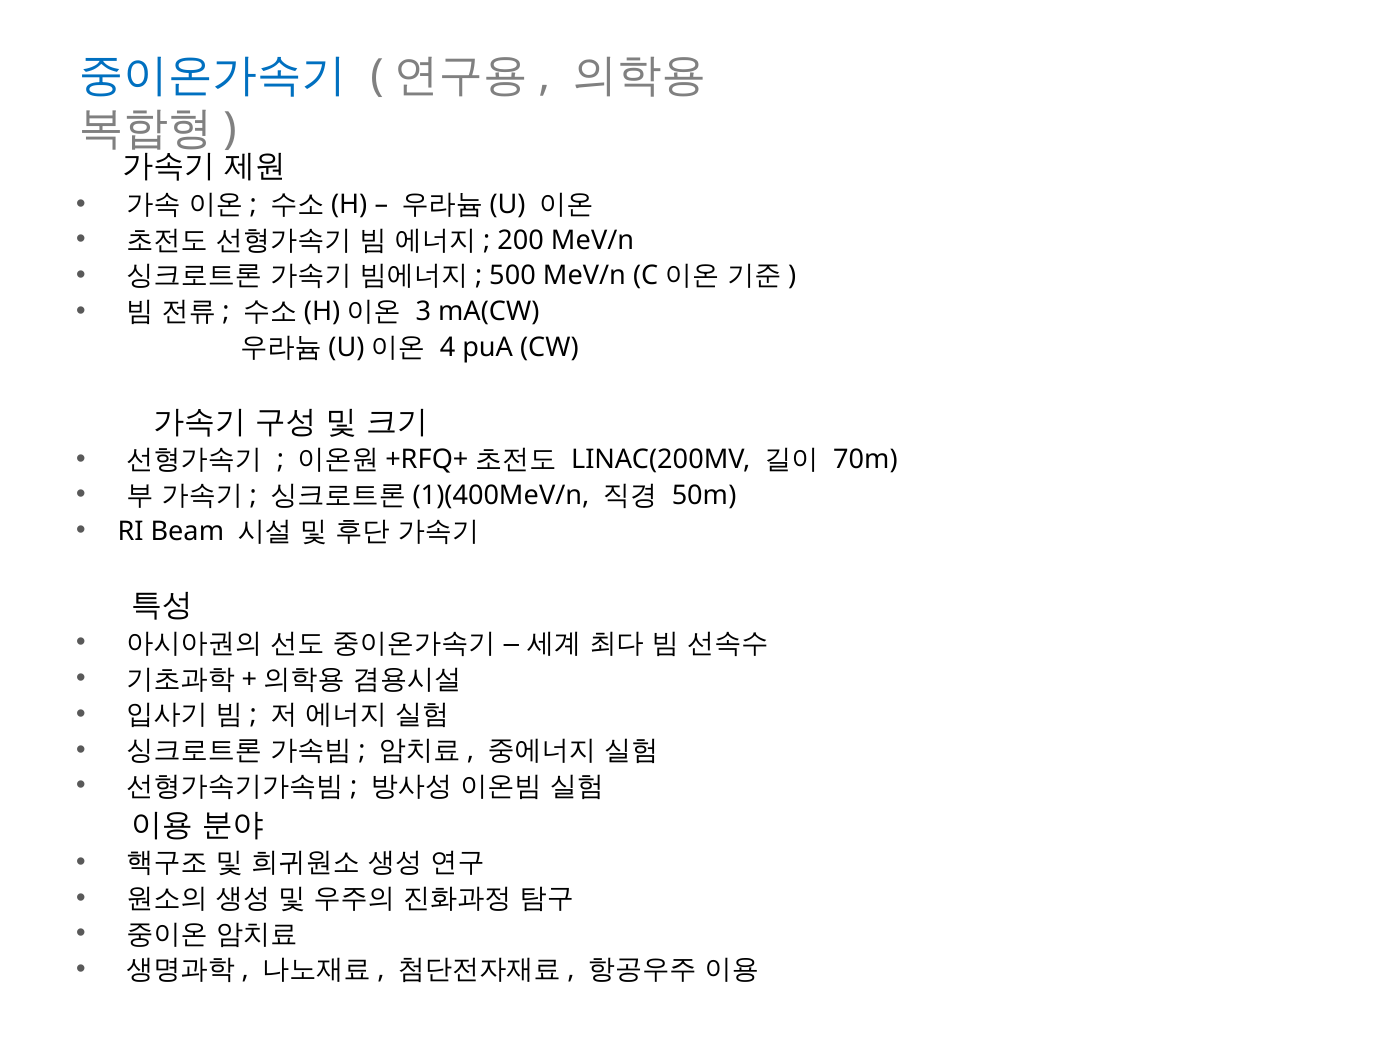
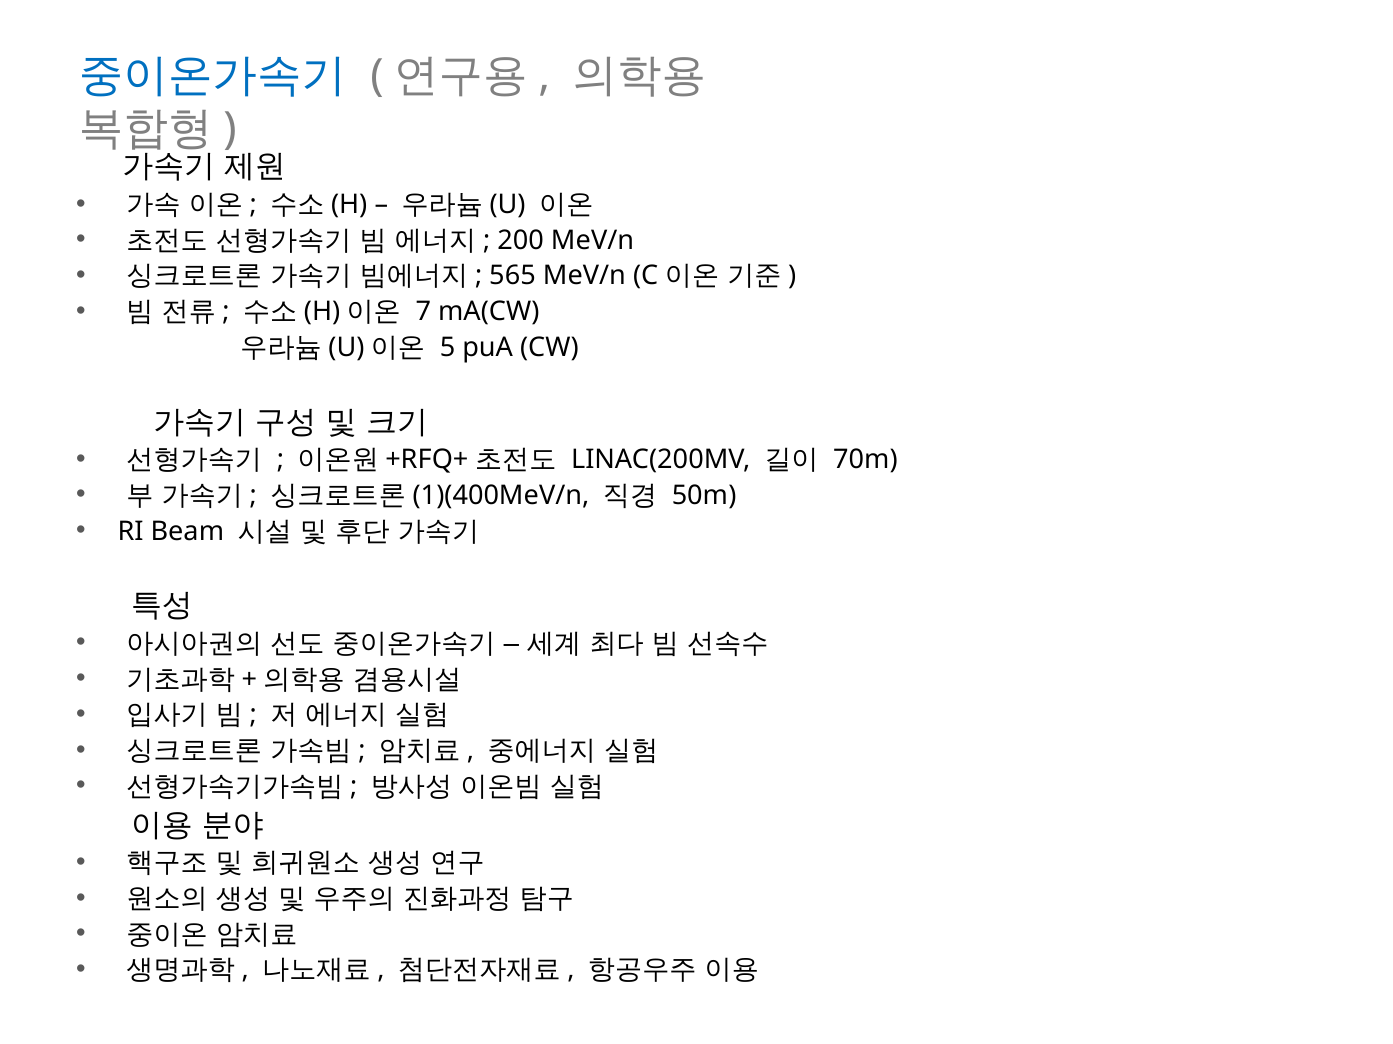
500: 500 -> 565
3: 3 -> 7
4: 4 -> 5
